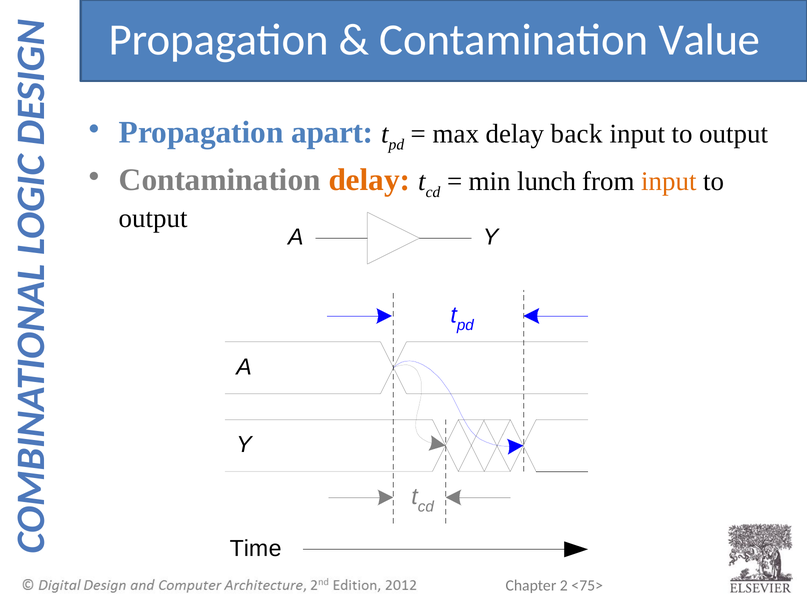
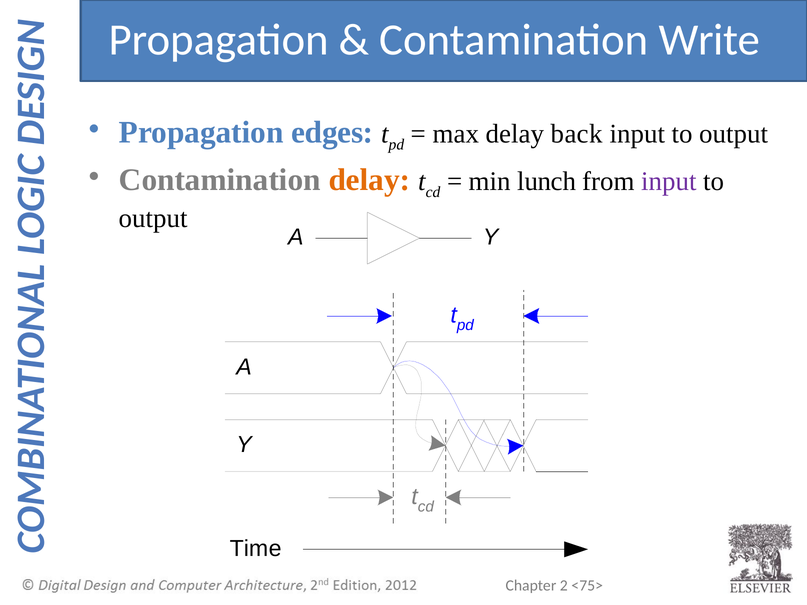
Value: Value -> Write
apart: apart -> edges
input at (669, 182) colour: orange -> purple
